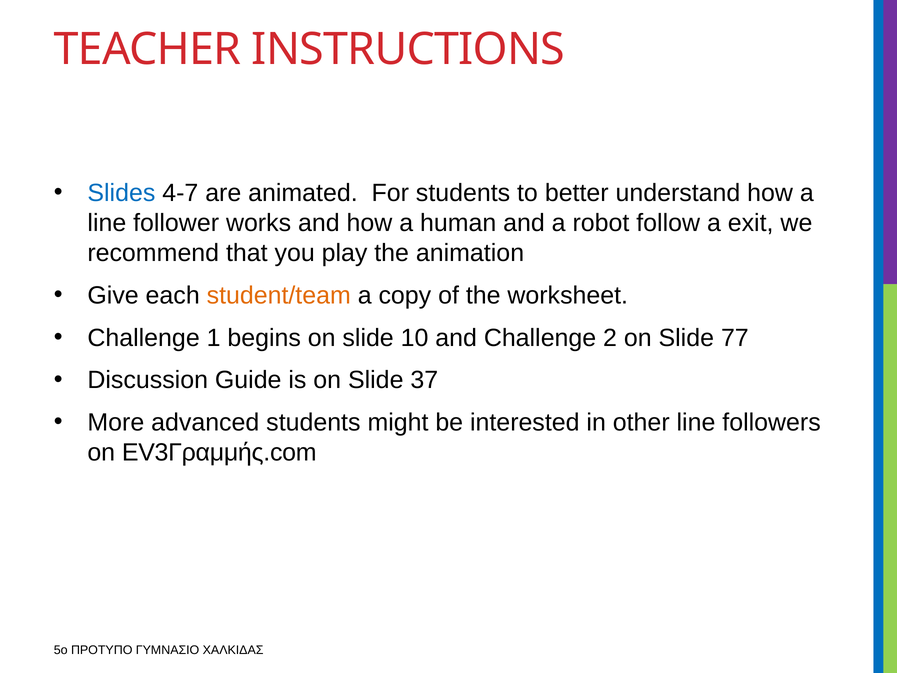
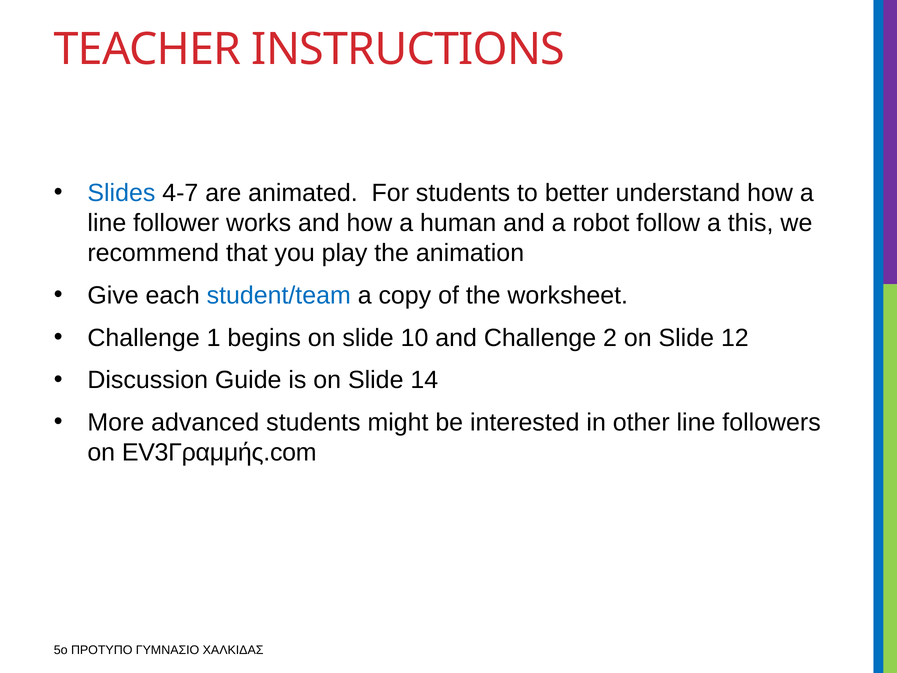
exit: exit -> this
student/team colour: orange -> blue
77: 77 -> 12
37: 37 -> 14
